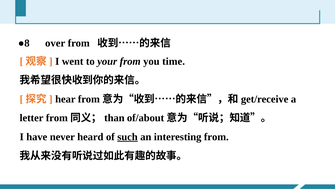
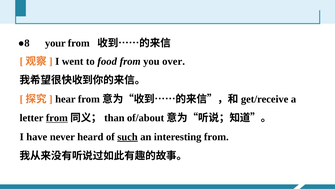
over: over -> your
your: your -> food
time: time -> over
from at (57, 118) underline: none -> present
